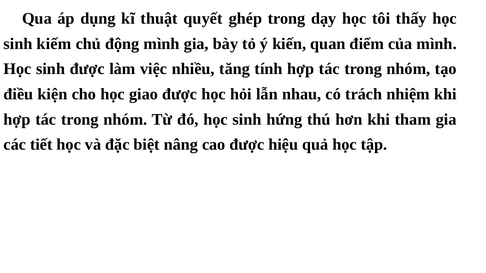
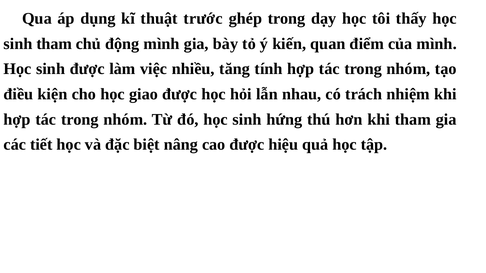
quyết: quyết -> trước
sinh kiếm: kiếm -> tham
